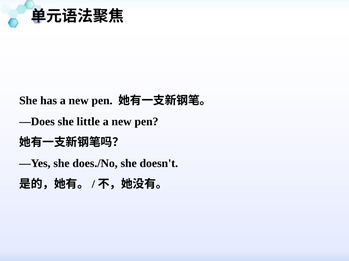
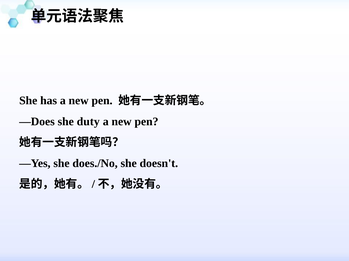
little: little -> duty
